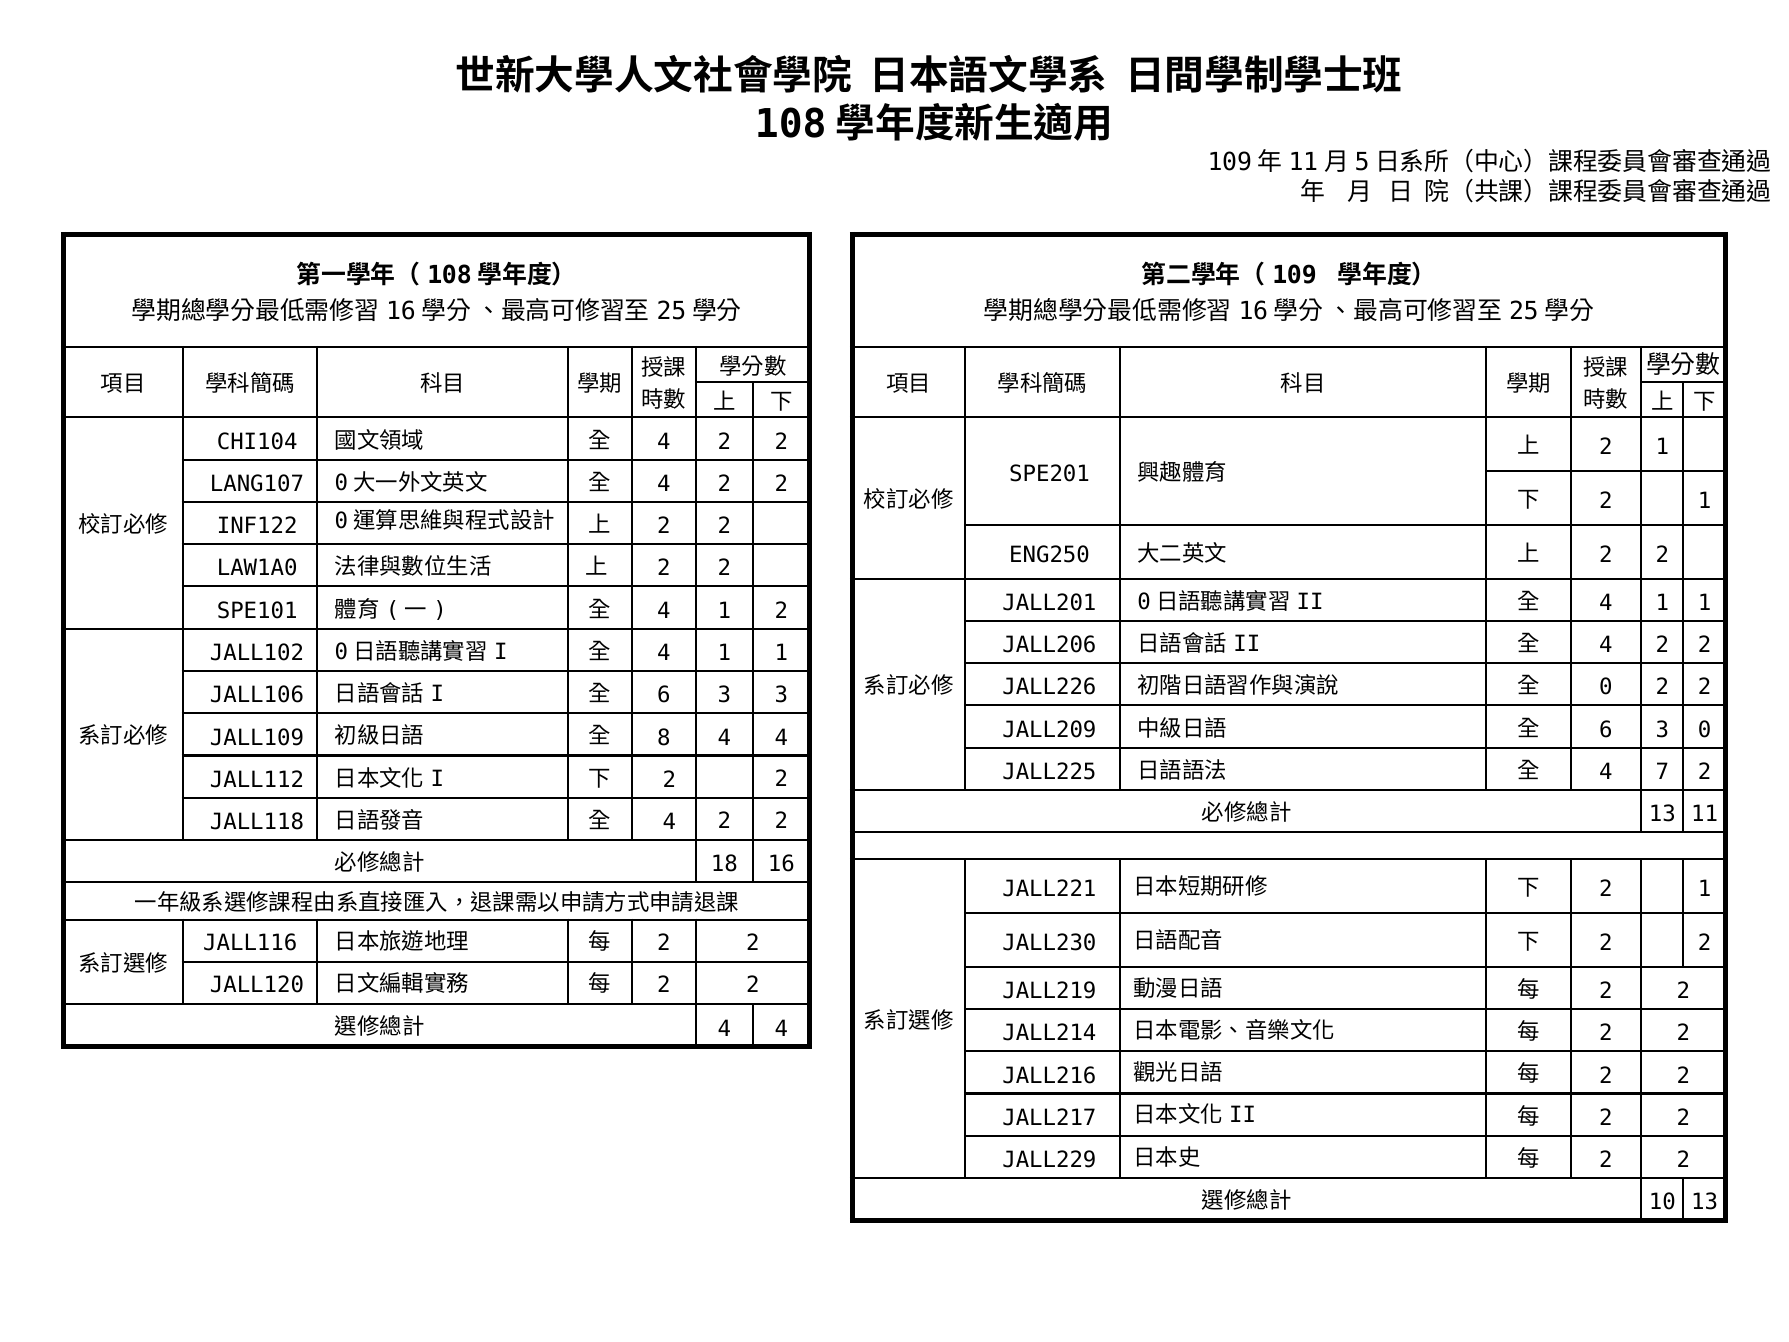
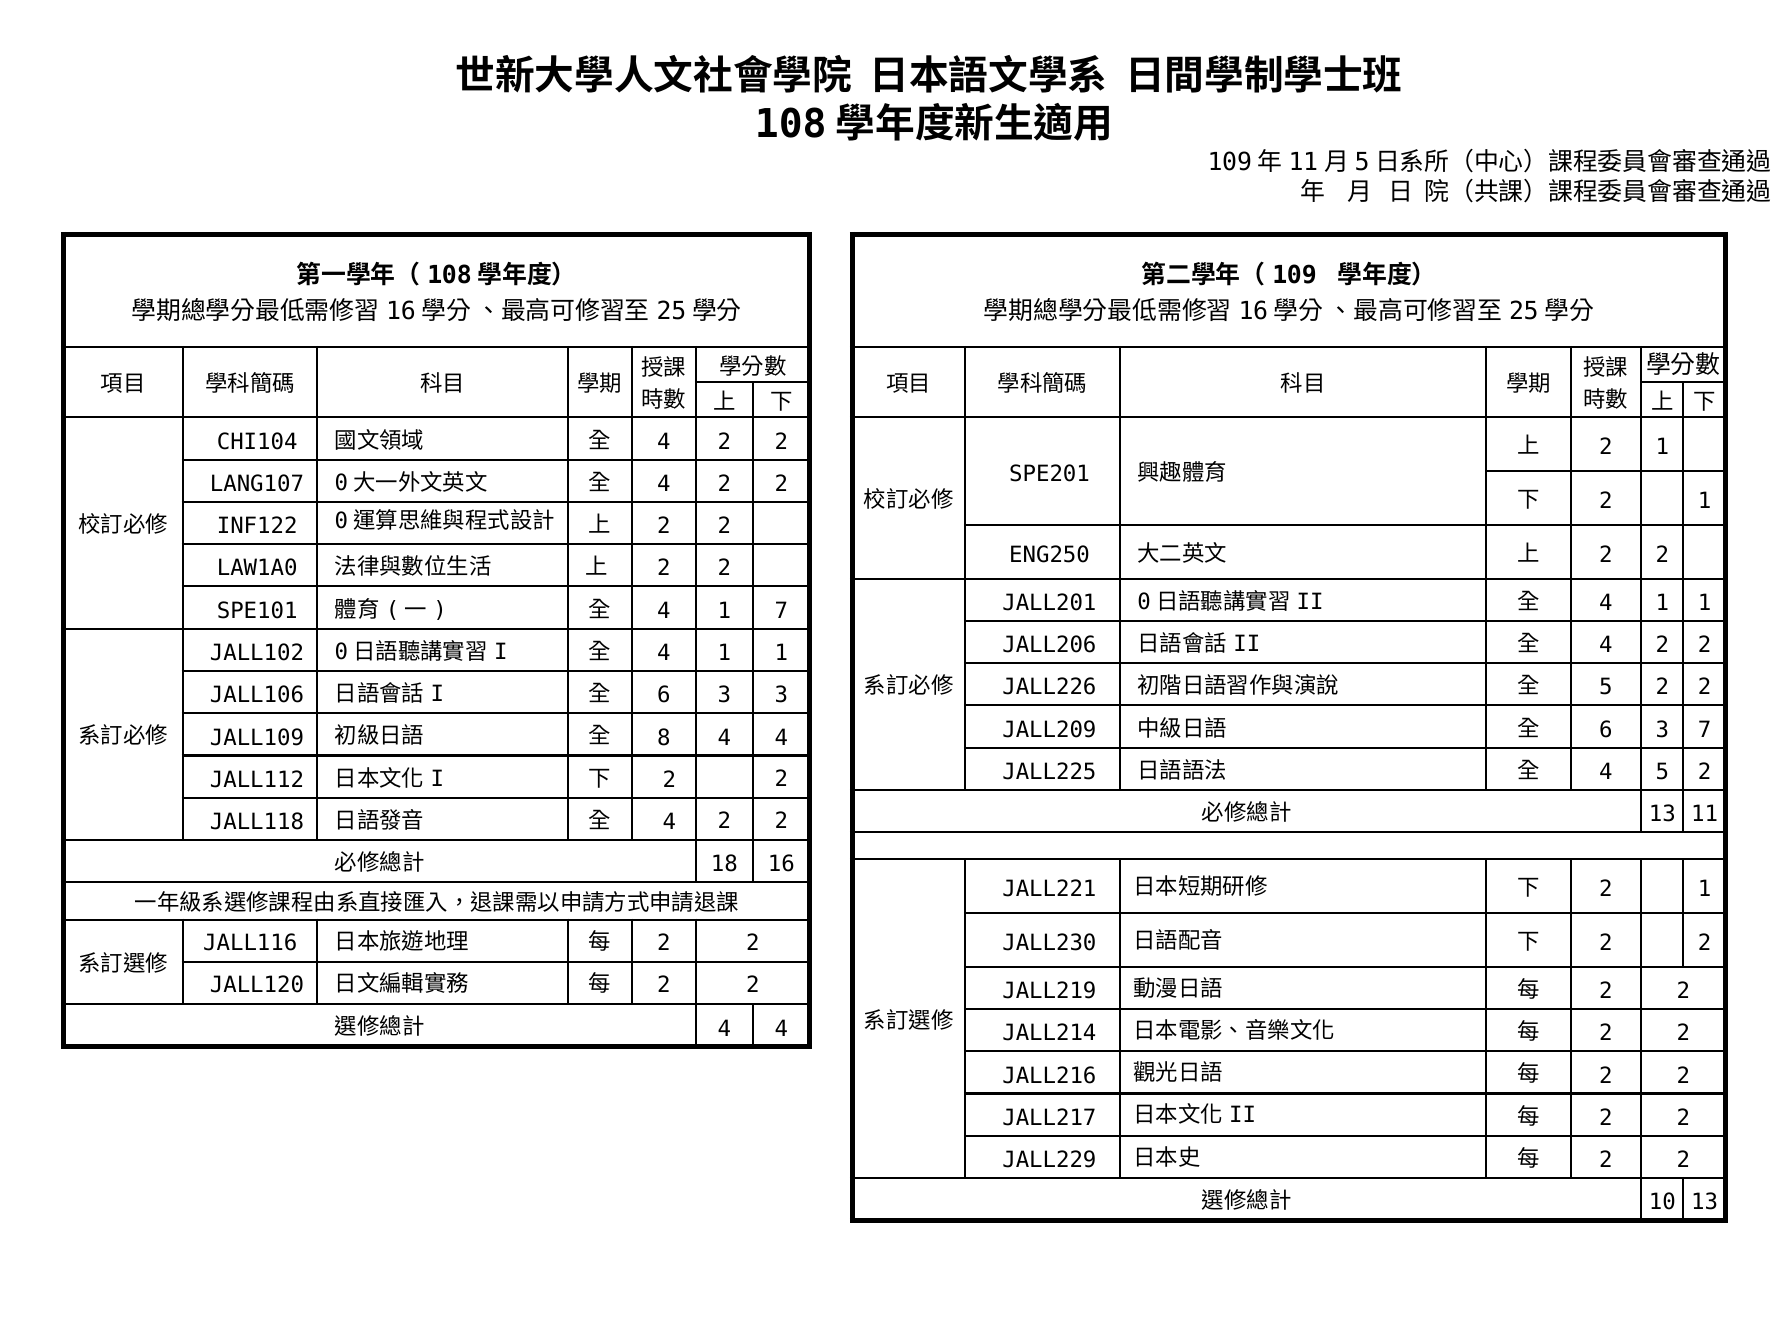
1 2: 2 -> 7
0 at (1606, 687): 0 -> 5
3 0: 0 -> 7
4 7: 7 -> 5
